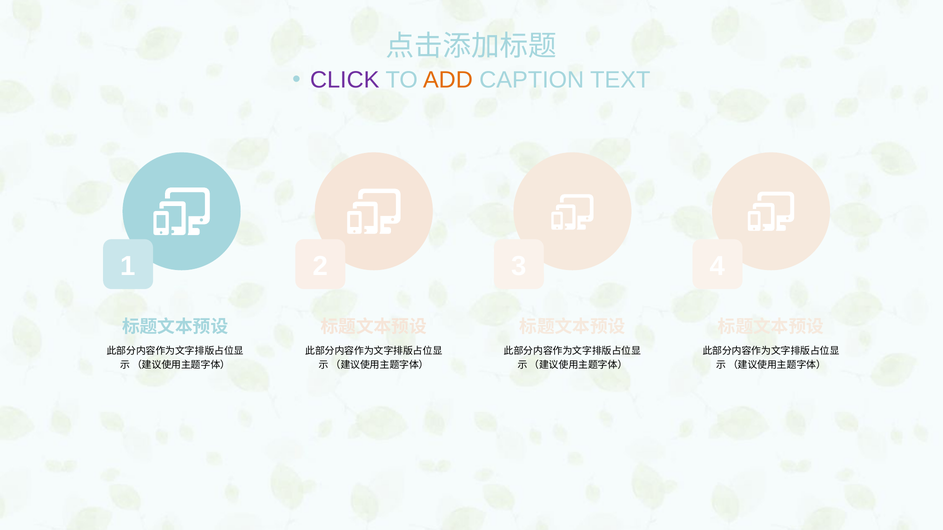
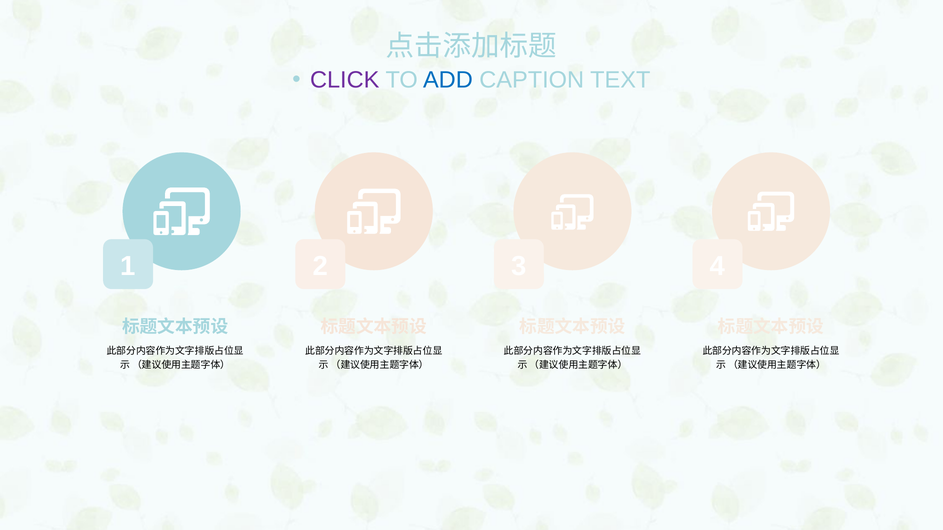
ADD colour: orange -> blue
